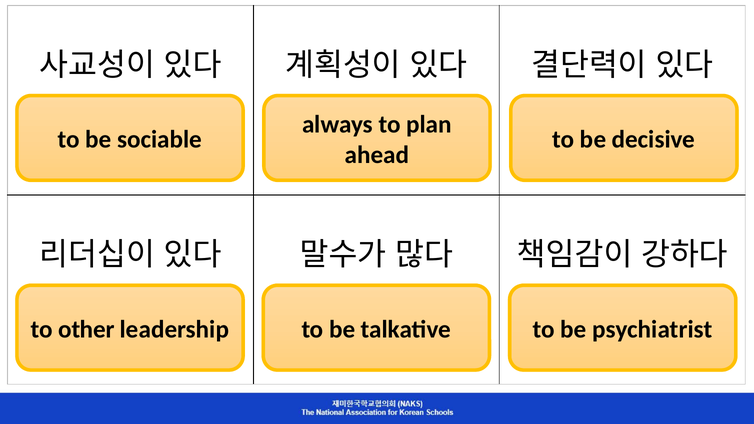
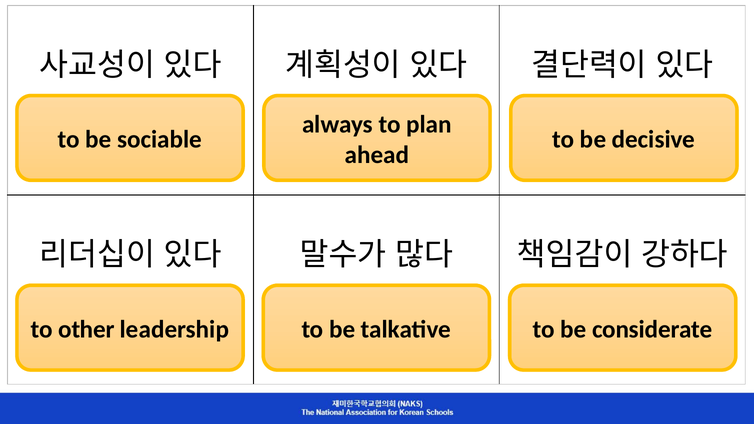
psychiatrist: psychiatrist -> considerate
